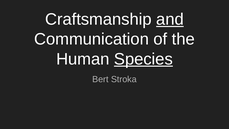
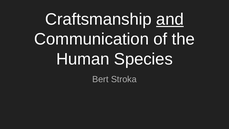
Species underline: present -> none
